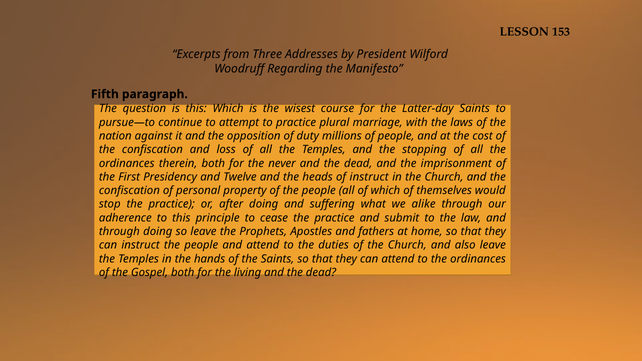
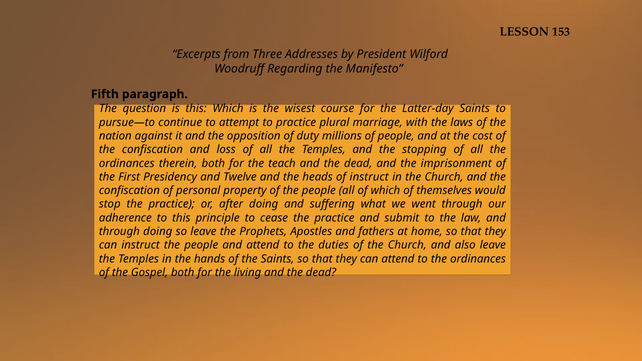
never: never -> teach
alike: alike -> went
